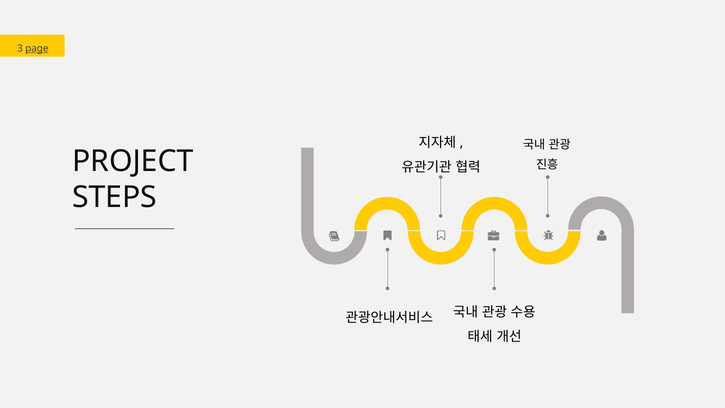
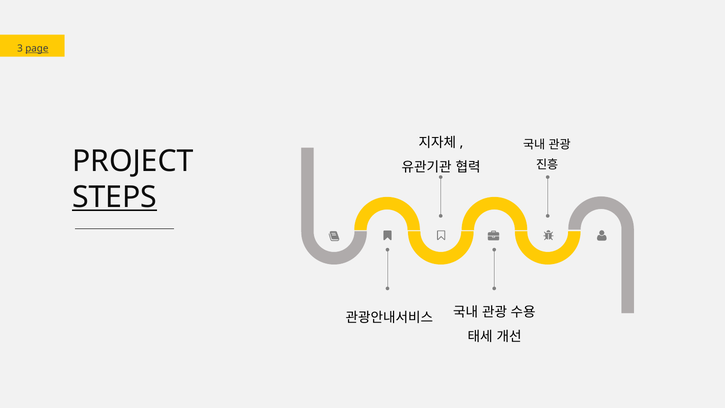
STEPS underline: none -> present
